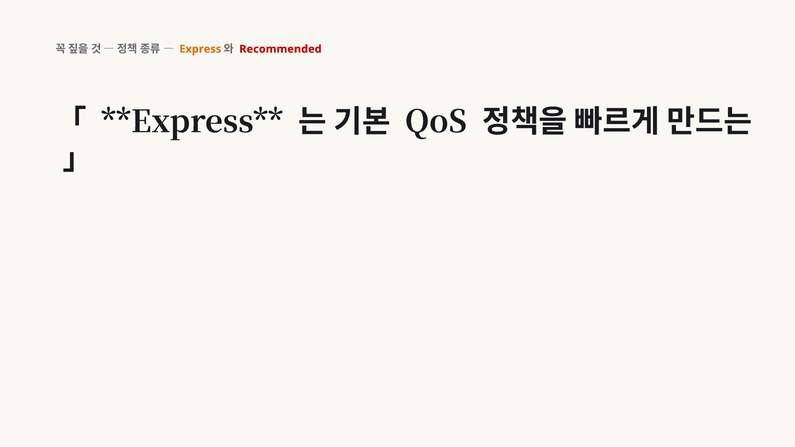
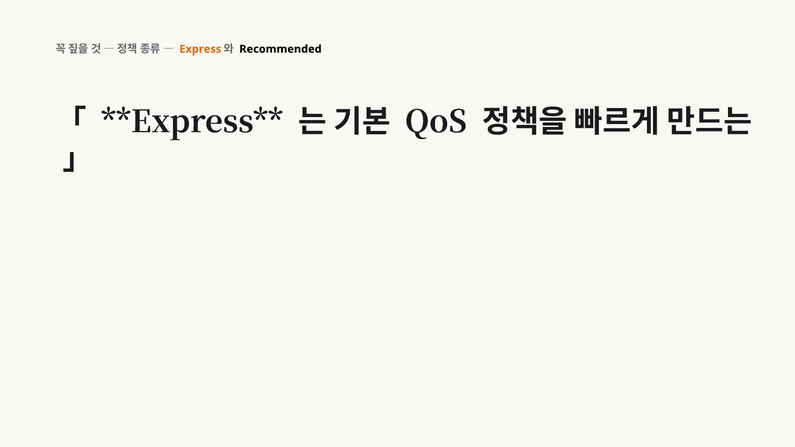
Recommended colour: red -> black
